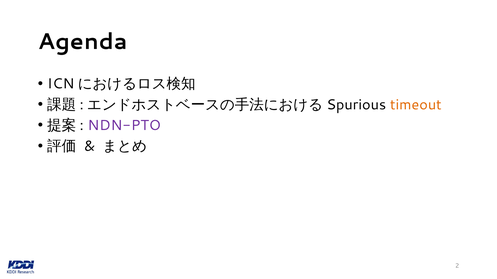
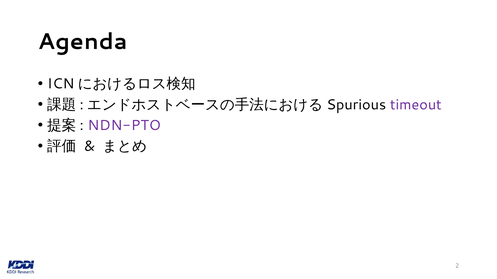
timeout colour: orange -> purple
